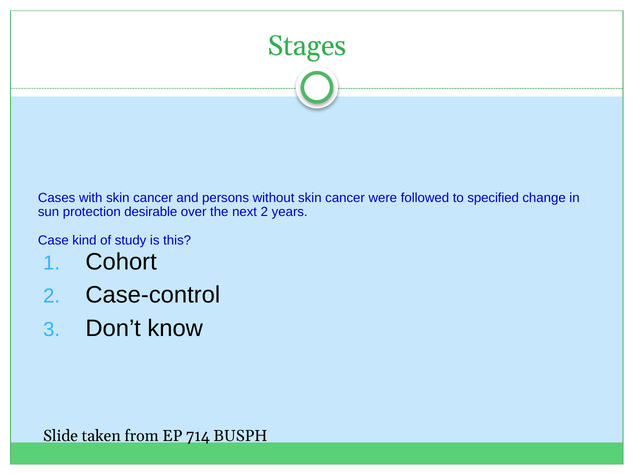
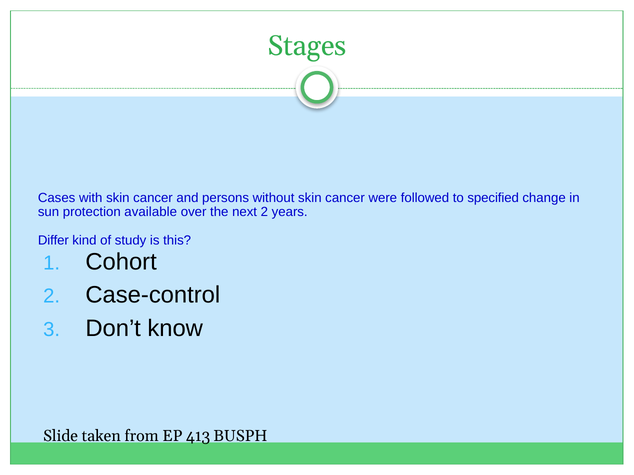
desirable: desirable -> available
Case: Case -> Differ
714: 714 -> 413
